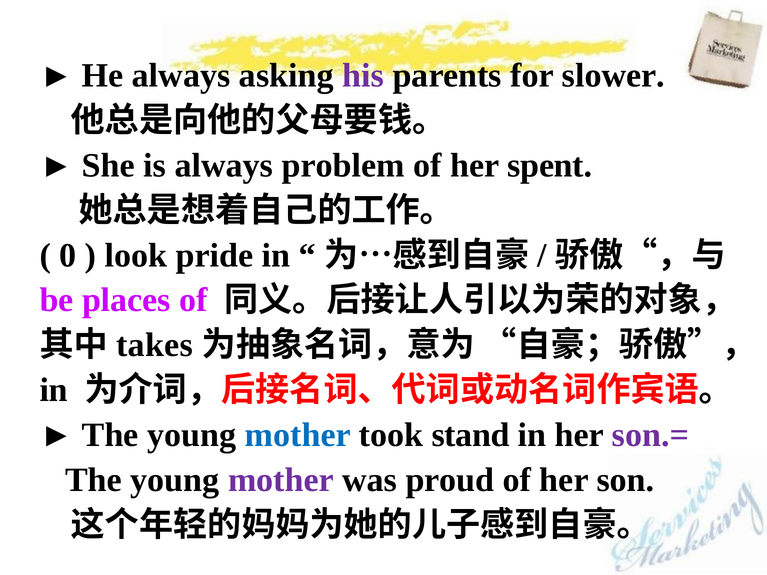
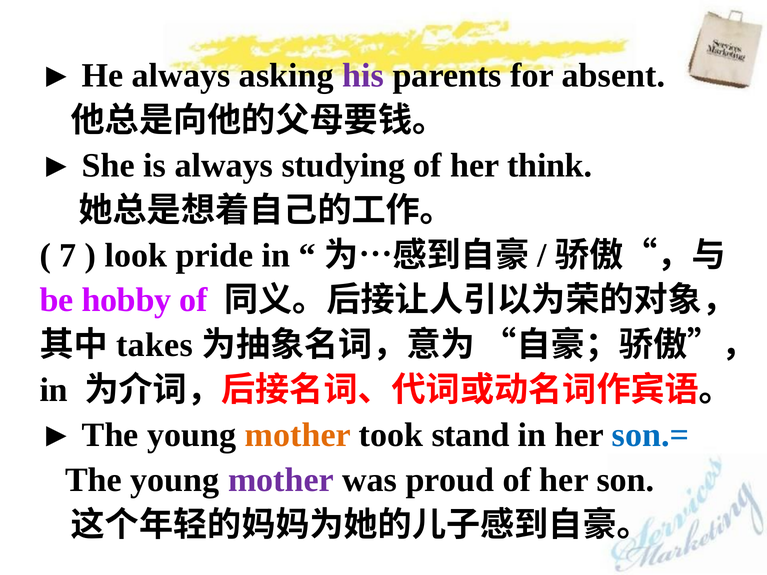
slower: slower -> absent
problem: problem -> studying
spent: spent -> think
0: 0 -> 7
places: places -> hobby
mother at (298, 435) colour: blue -> orange
son.= colour: purple -> blue
